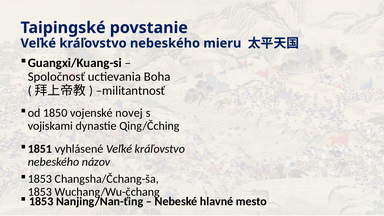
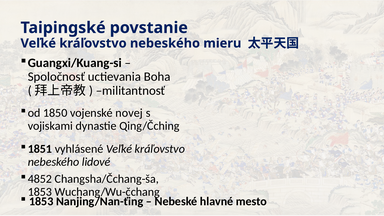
názov: názov -> lidové
1853 at (40, 179): 1853 -> 4852
